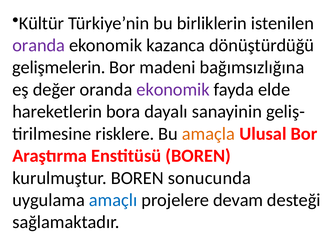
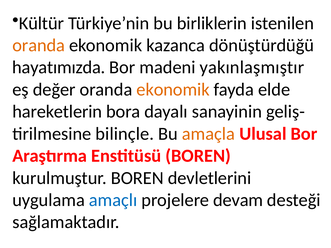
oranda at (39, 45) colour: purple -> orange
gelişmelerin: gelişmelerin -> hayatımızda
bağımsızlığına: bağımsızlığına -> yakınlaşmıştır
ekonomik at (173, 90) colour: purple -> orange
risklere: risklere -> bilinçle
sonucunda: sonucunda -> devletlerini
